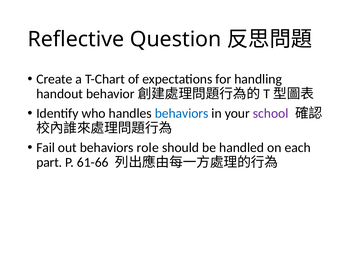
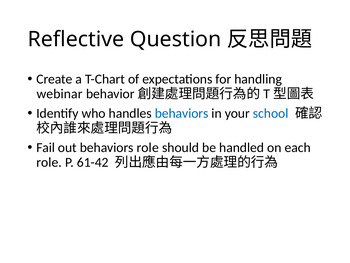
handout: handout -> webinar
school colour: purple -> blue
part at (49, 162): part -> role
61-66: 61-66 -> 61-42
